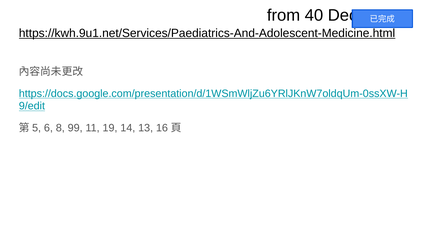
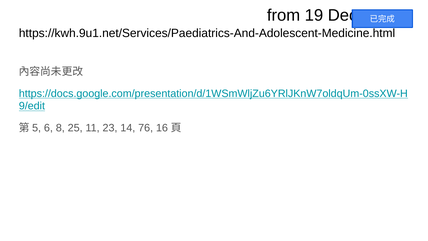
40: 40 -> 19
https://kwh.9u1.net/Services/Paediatrics-And-Adolescent-Medicine.html underline: present -> none
99: 99 -> 25
19: 19 -> 23
13: 13 -> 76
